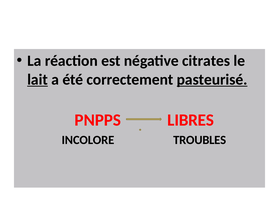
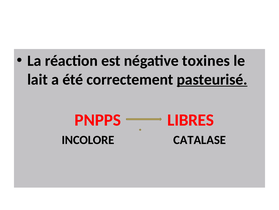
citrates: citrates -> toxines
lait underline: present -> none
TROUBLES: TROUBLES -> CATALASE
